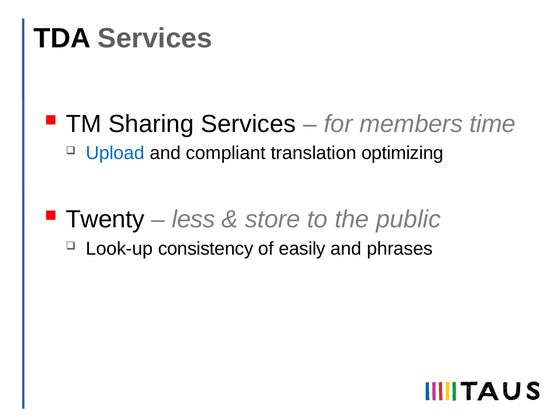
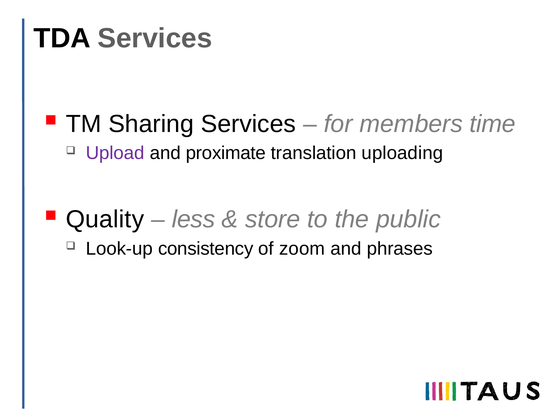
Upload colour: blue -> purple
compliant: compliant -> proximate
optimizing: optimizing -> uploading
Twenty: Twenty -> Quality
easily: easily -> zoom
